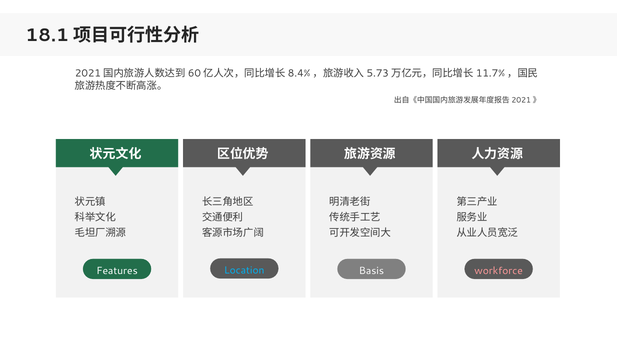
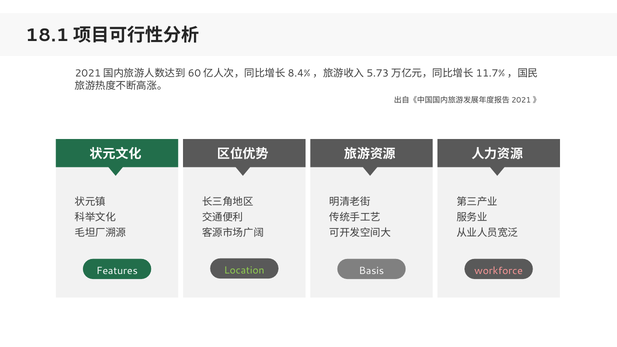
Location colour: light blue -> light green
